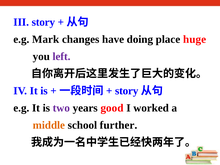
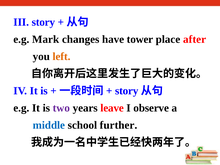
doing: doing -> tower
huge: huge -> after
left colour: purple -> orange
good: good -> leave
worked: worked -> observe
middle colour: orange -> blue
